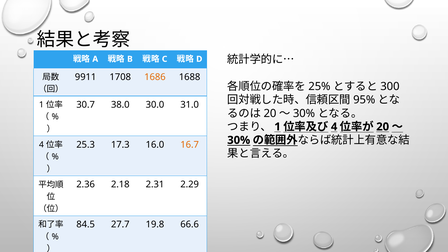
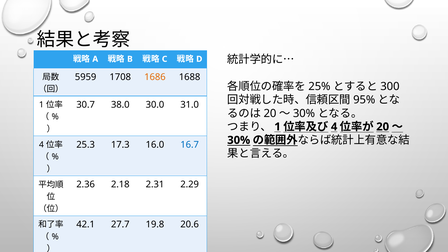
9911: 9911 -> 5959
16.7 colour: orange -> blue
84.5: 84.5 -> 42.1
66.6: 66.6 -> 20.6
